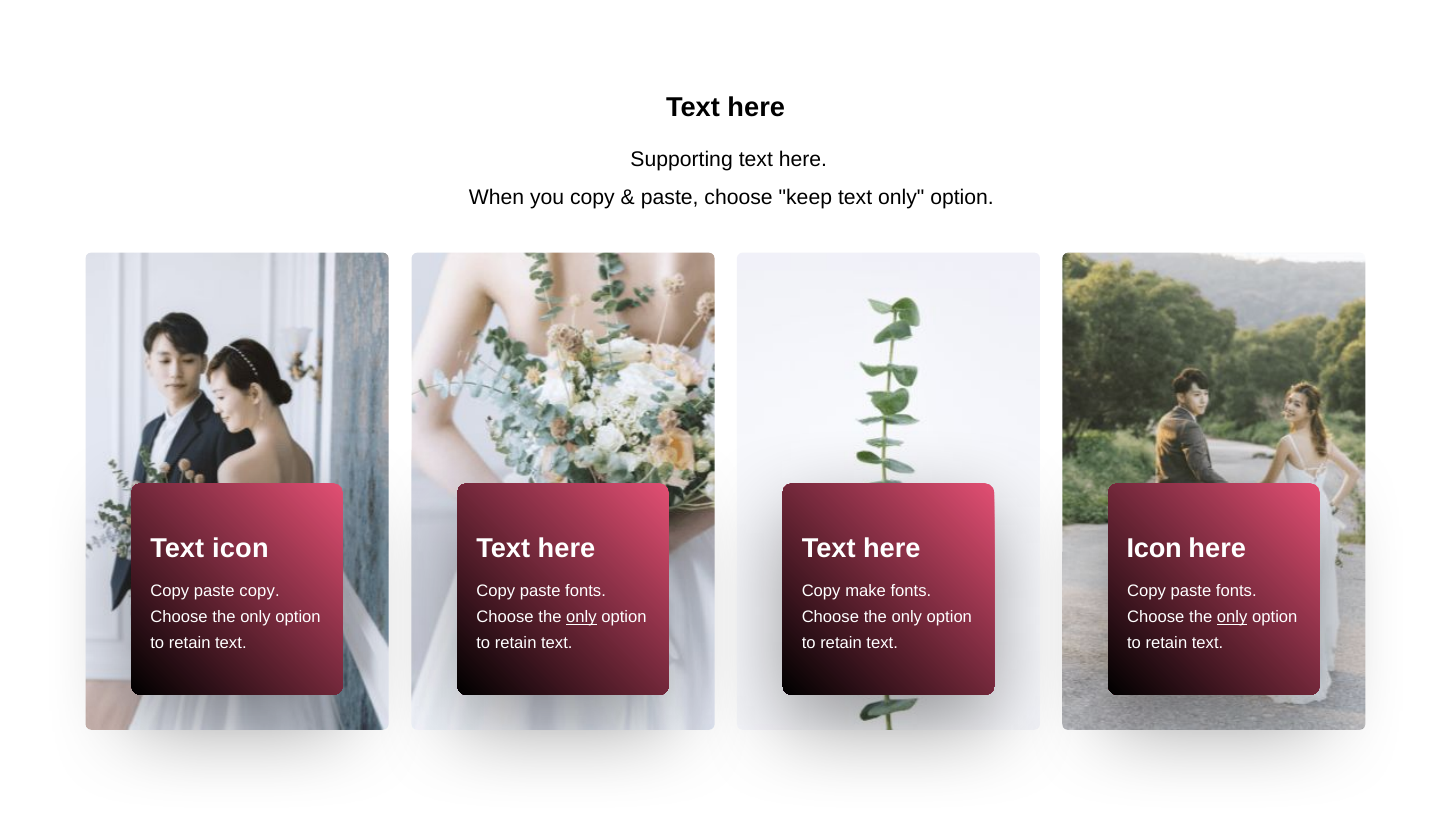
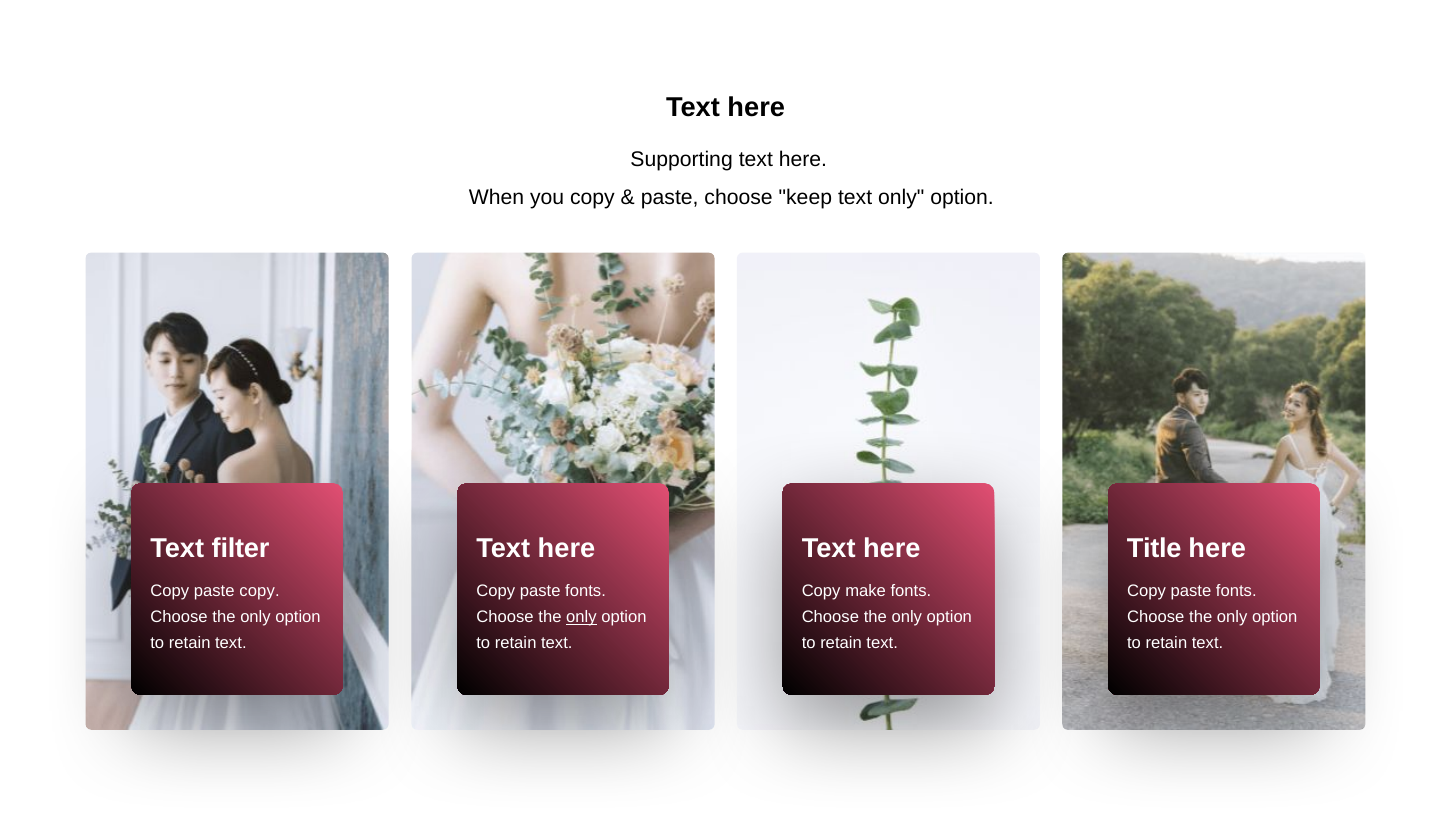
icon at (240, 549): icon -> filter
Icon at (1154, 549): Icon -> Title
only at (1232, 617) underline: present -> none
